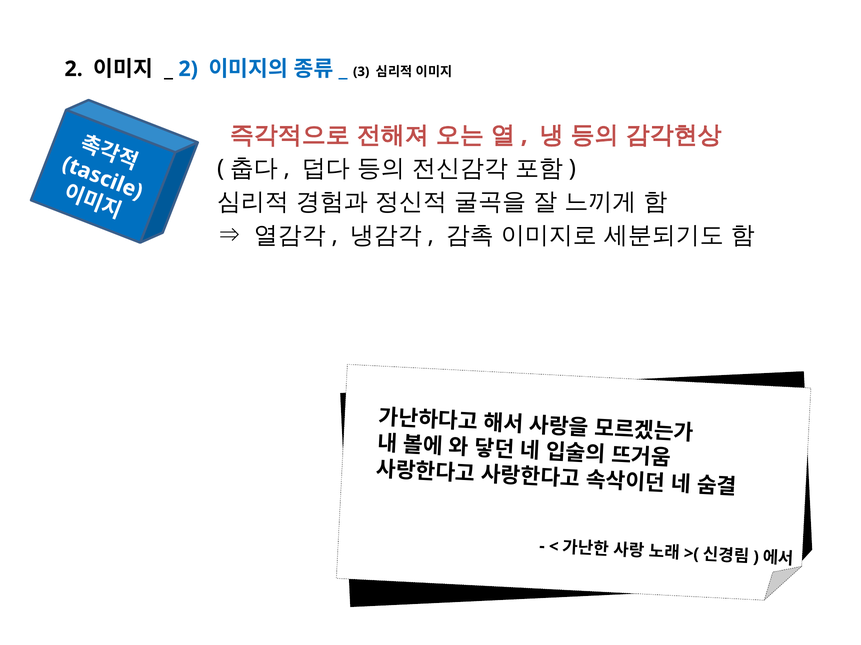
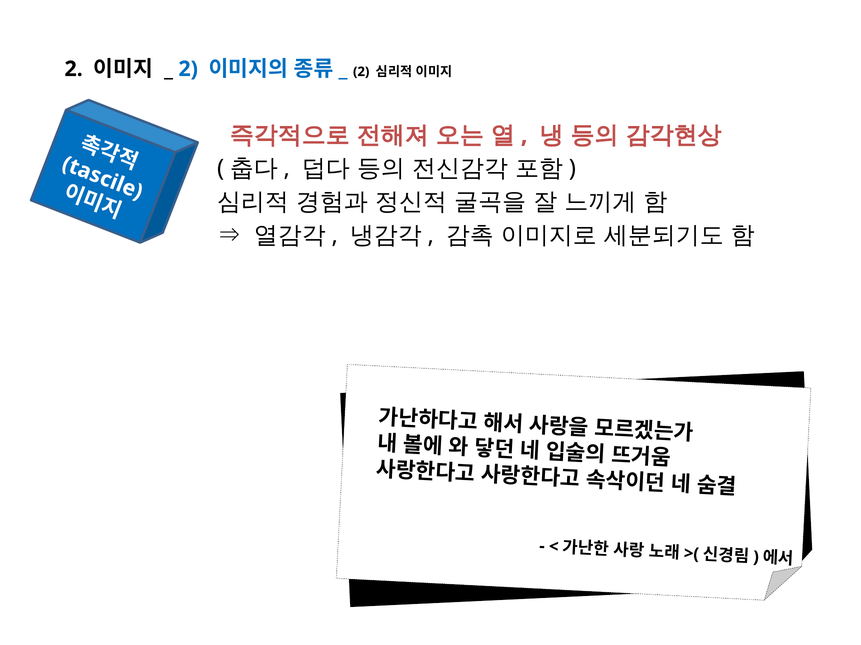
3 at (361, 72): 3 -> 2
